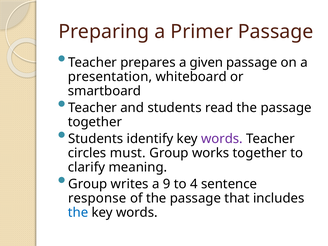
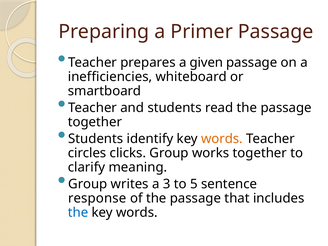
presentation: presentation -> inefficiencies
words at (222, 139) colour: purple -> orange
must: must -> clicks
9: 9 -> 3
4: 4 -> 5
